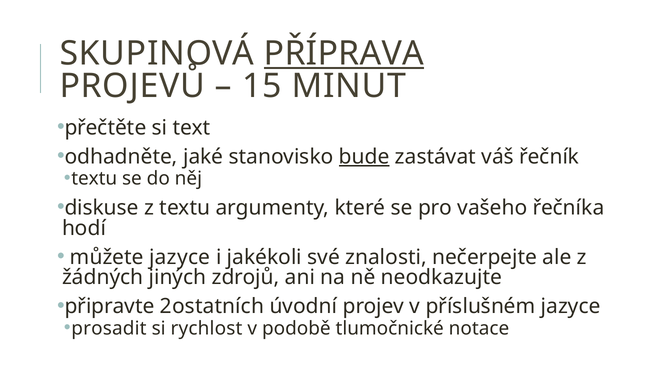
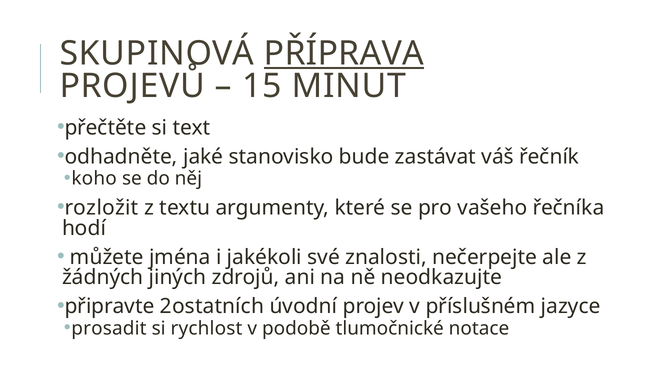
bude underline: present -> none
textu at (94, 179): textu -> koho
diskuse: diskuse -> rozložit
můžete jazyce: jazyce -> jména
